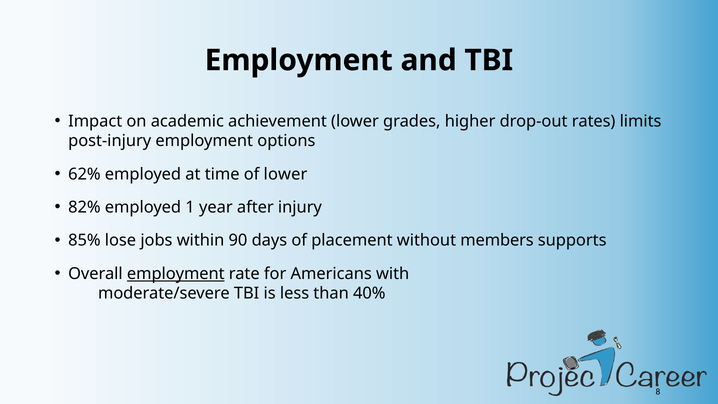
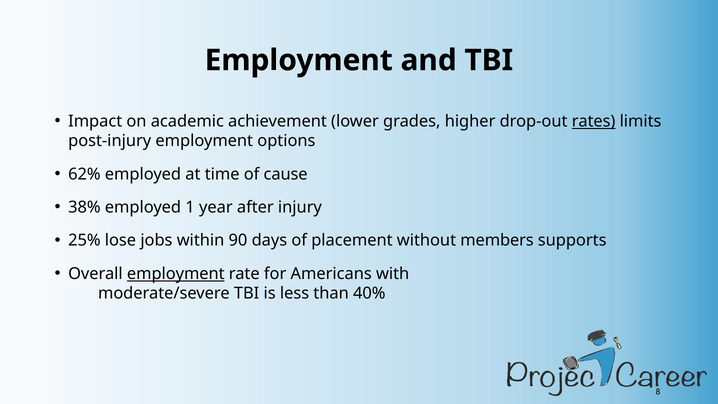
rates underline: none -> present
of lower: lower -> cause
82%: 82% -> 38%
85%: 85% -> 25%
